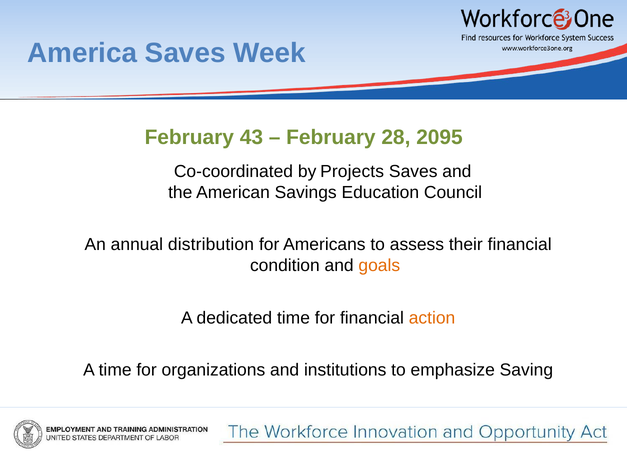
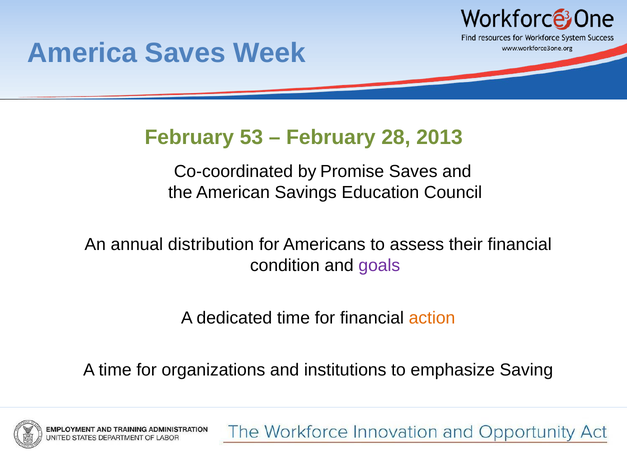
43: 43 -> 53
2095: 2095 -> 2013
Projects: Projects -> Promise
goals colour: orange -> purple
